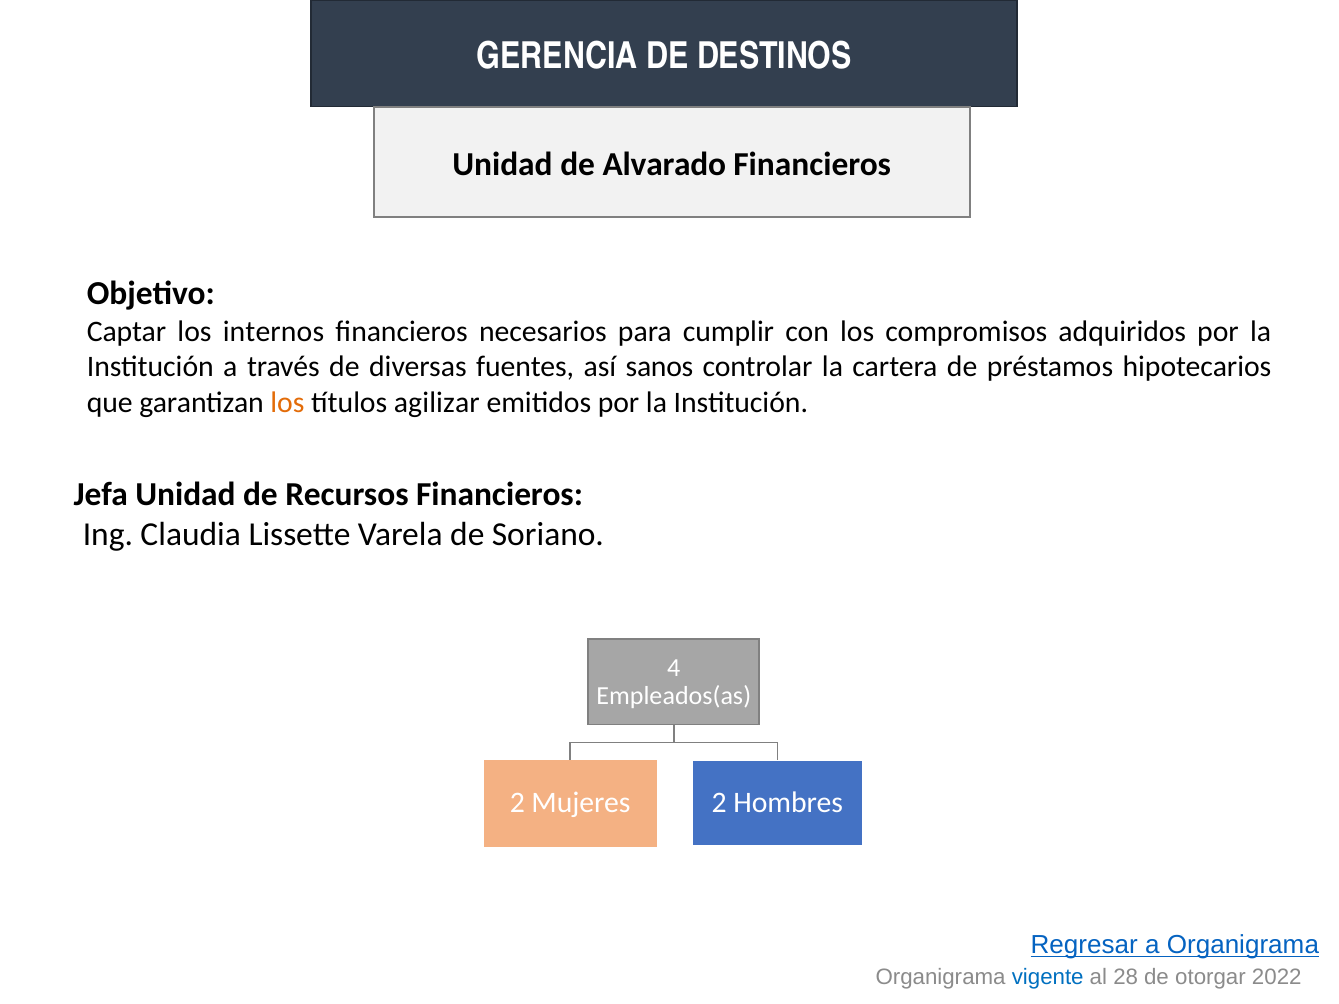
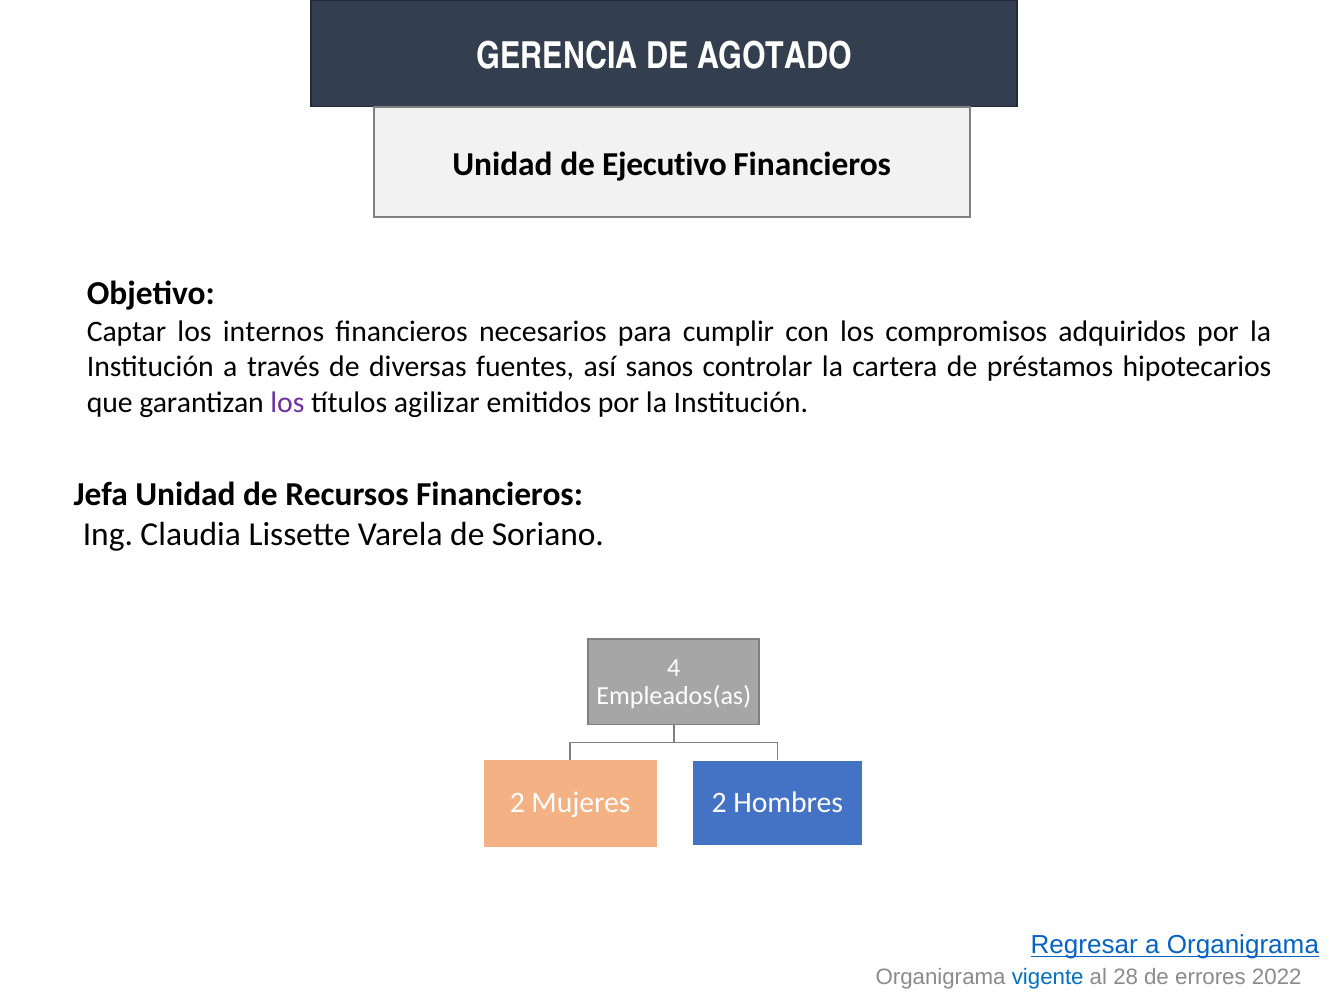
DESTINOS: DESTINOS -> AGOTADO
Alvarado: Alvarado -> Ejecutivo
los at (287, 403) colour: orange -> purple
otorgar: otorgar -> errores
